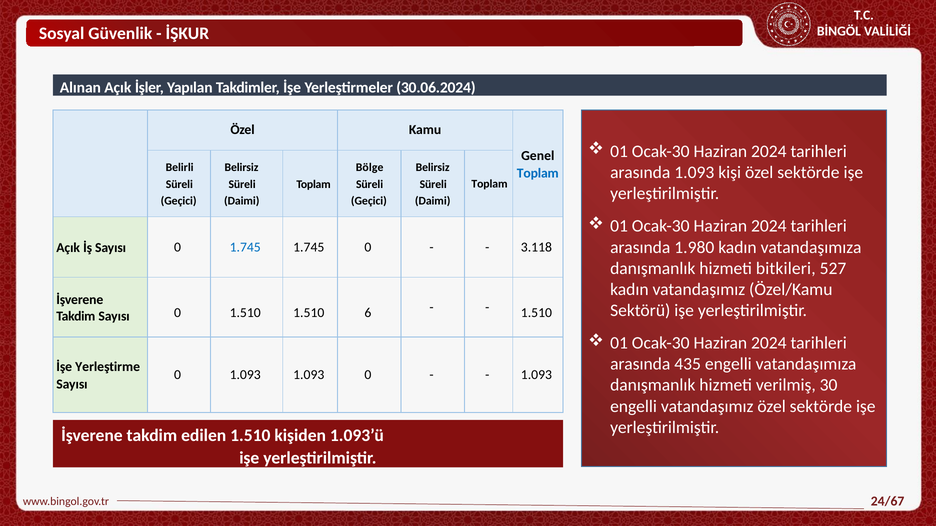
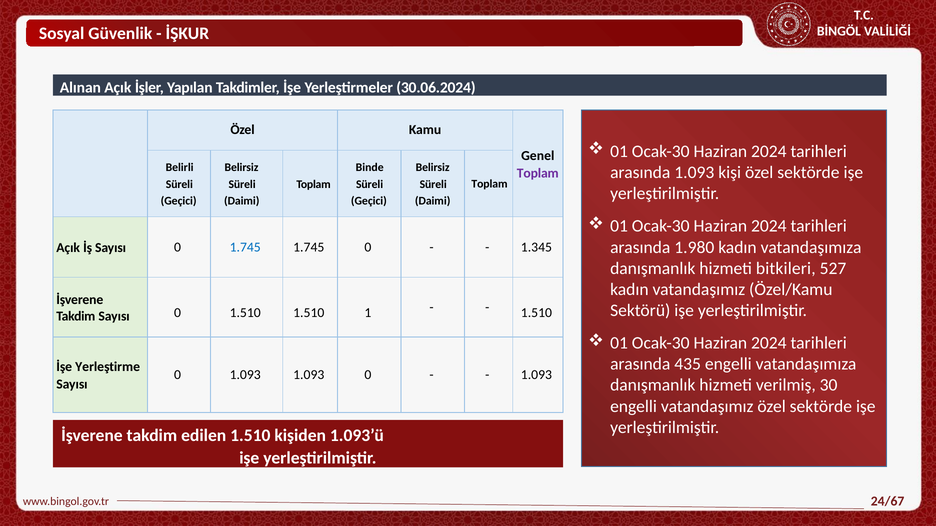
Bölge: Bölge -> Binde
Toplam at (538, 173) colour: blue -> purple
3.118: 3.118 -> 1.345
6: 6 -> 1
